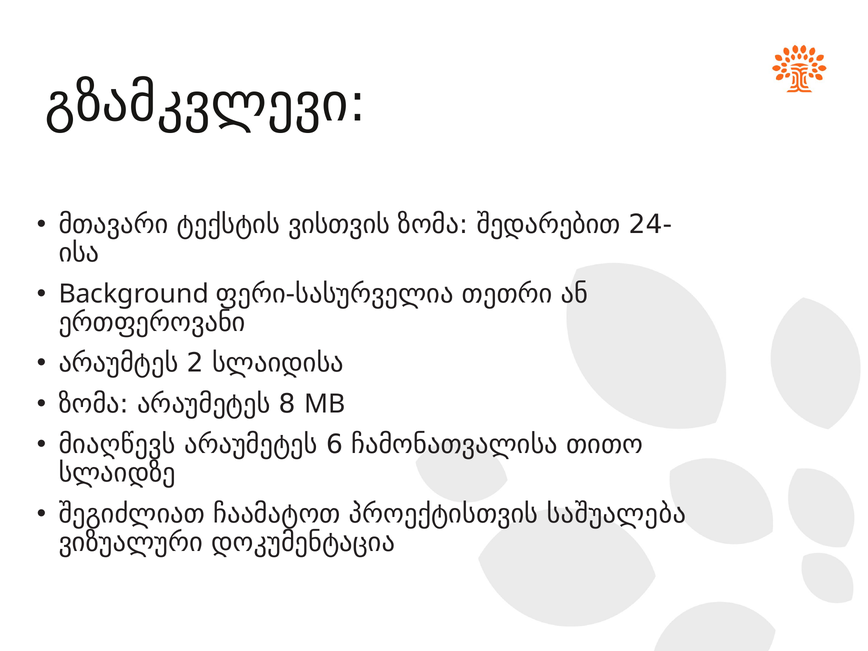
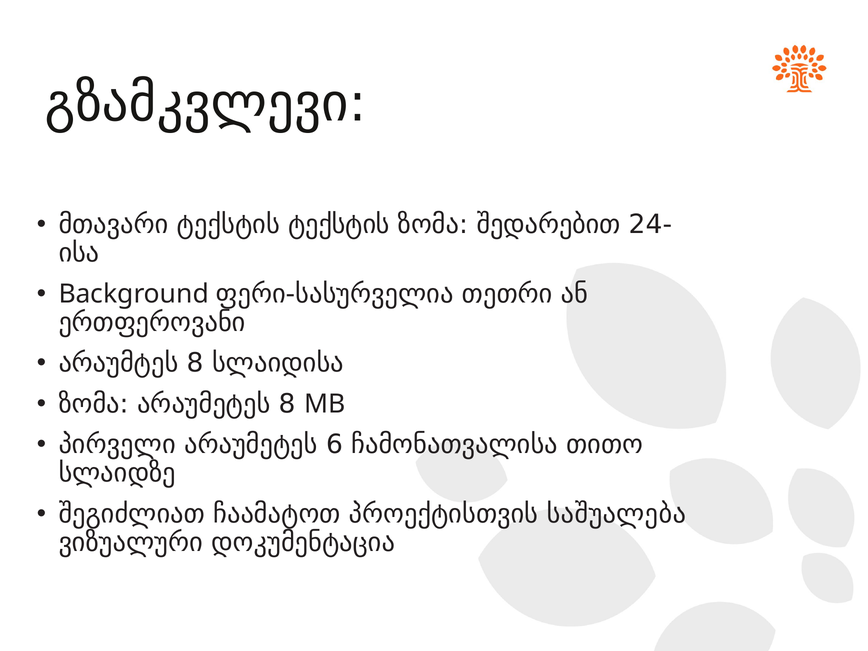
ტექსტის ვისთვის: ვისთვის -> ტექსტის
არაუმტეს 2: 2 -> 8
მიაღწევს: მიაღწევს -> პირველი
